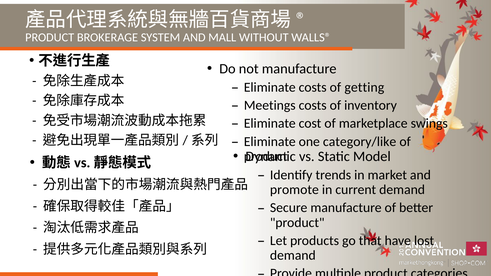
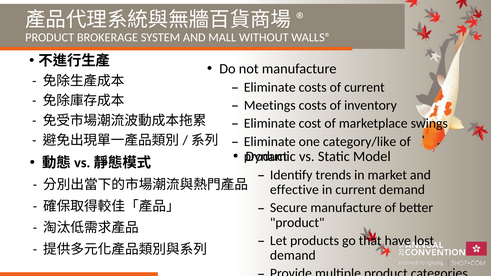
of getting: getting -> current
promote: promote -> effective
